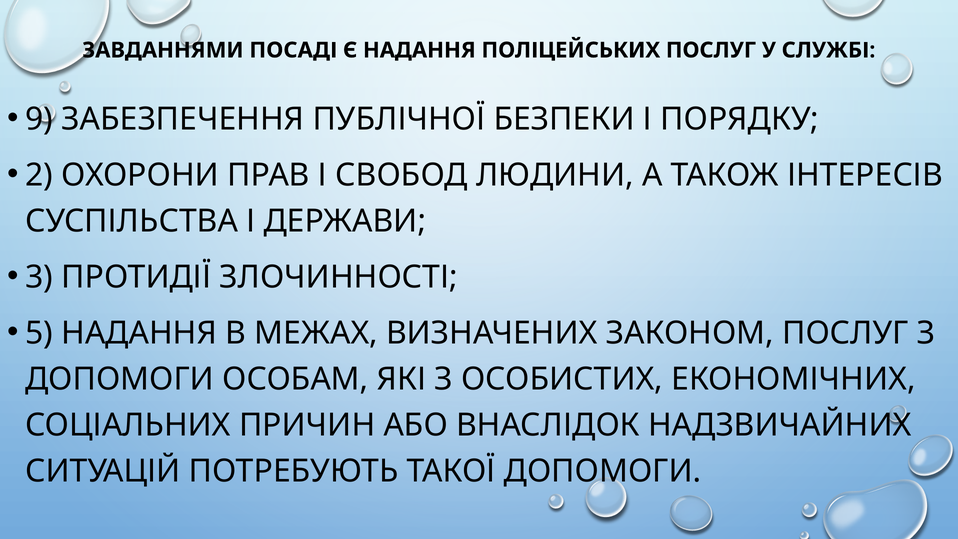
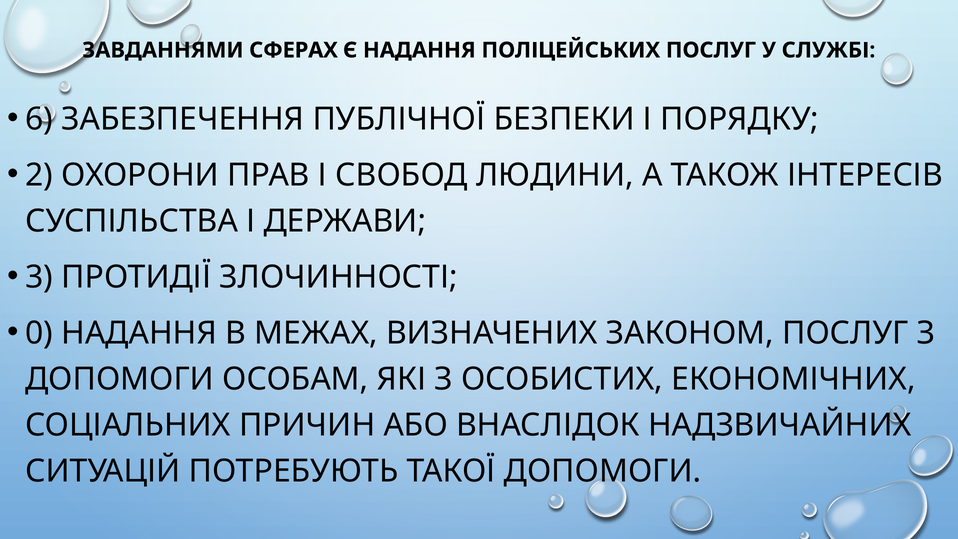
ПОСАДІ: ПОСАДІ -> СФЕРАХ
9: 9 -> 6
5: 5 -> 0
